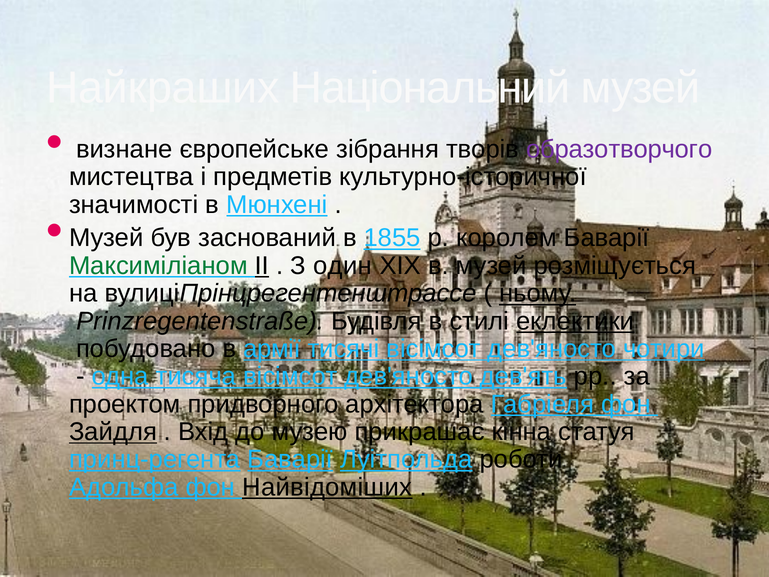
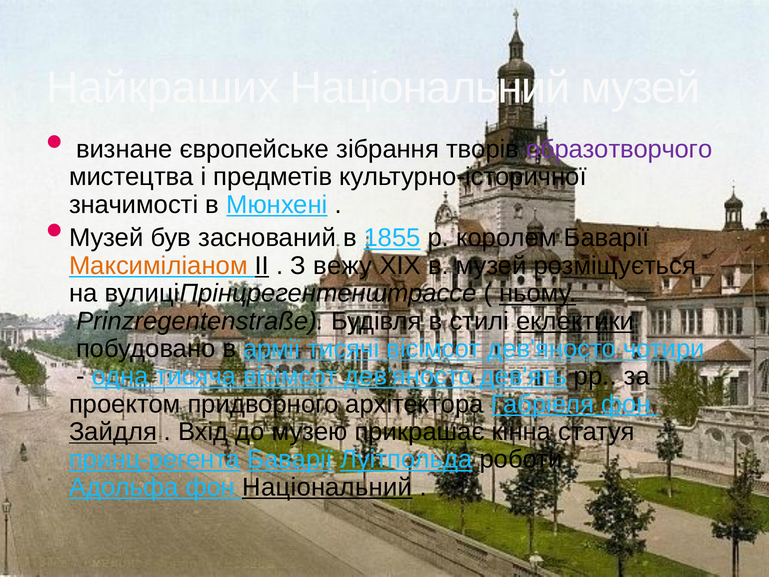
Максиміліаном colour: green -> orange
один: один -> вежу
фон Найвідоміших: Найвідоміших -> Національний
